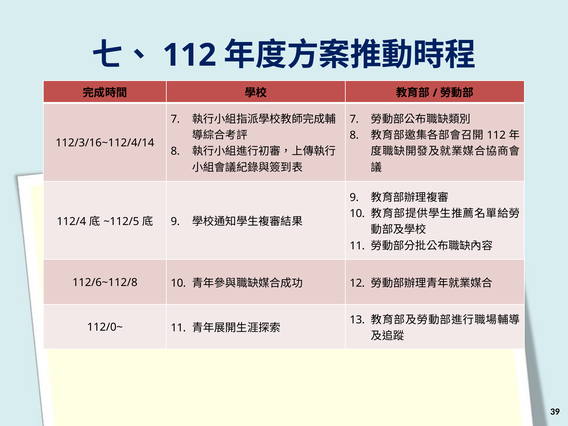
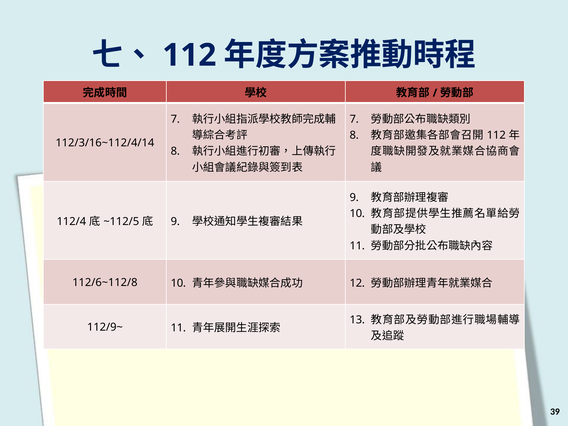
112/0~: 112/0~ -> 112/9~
